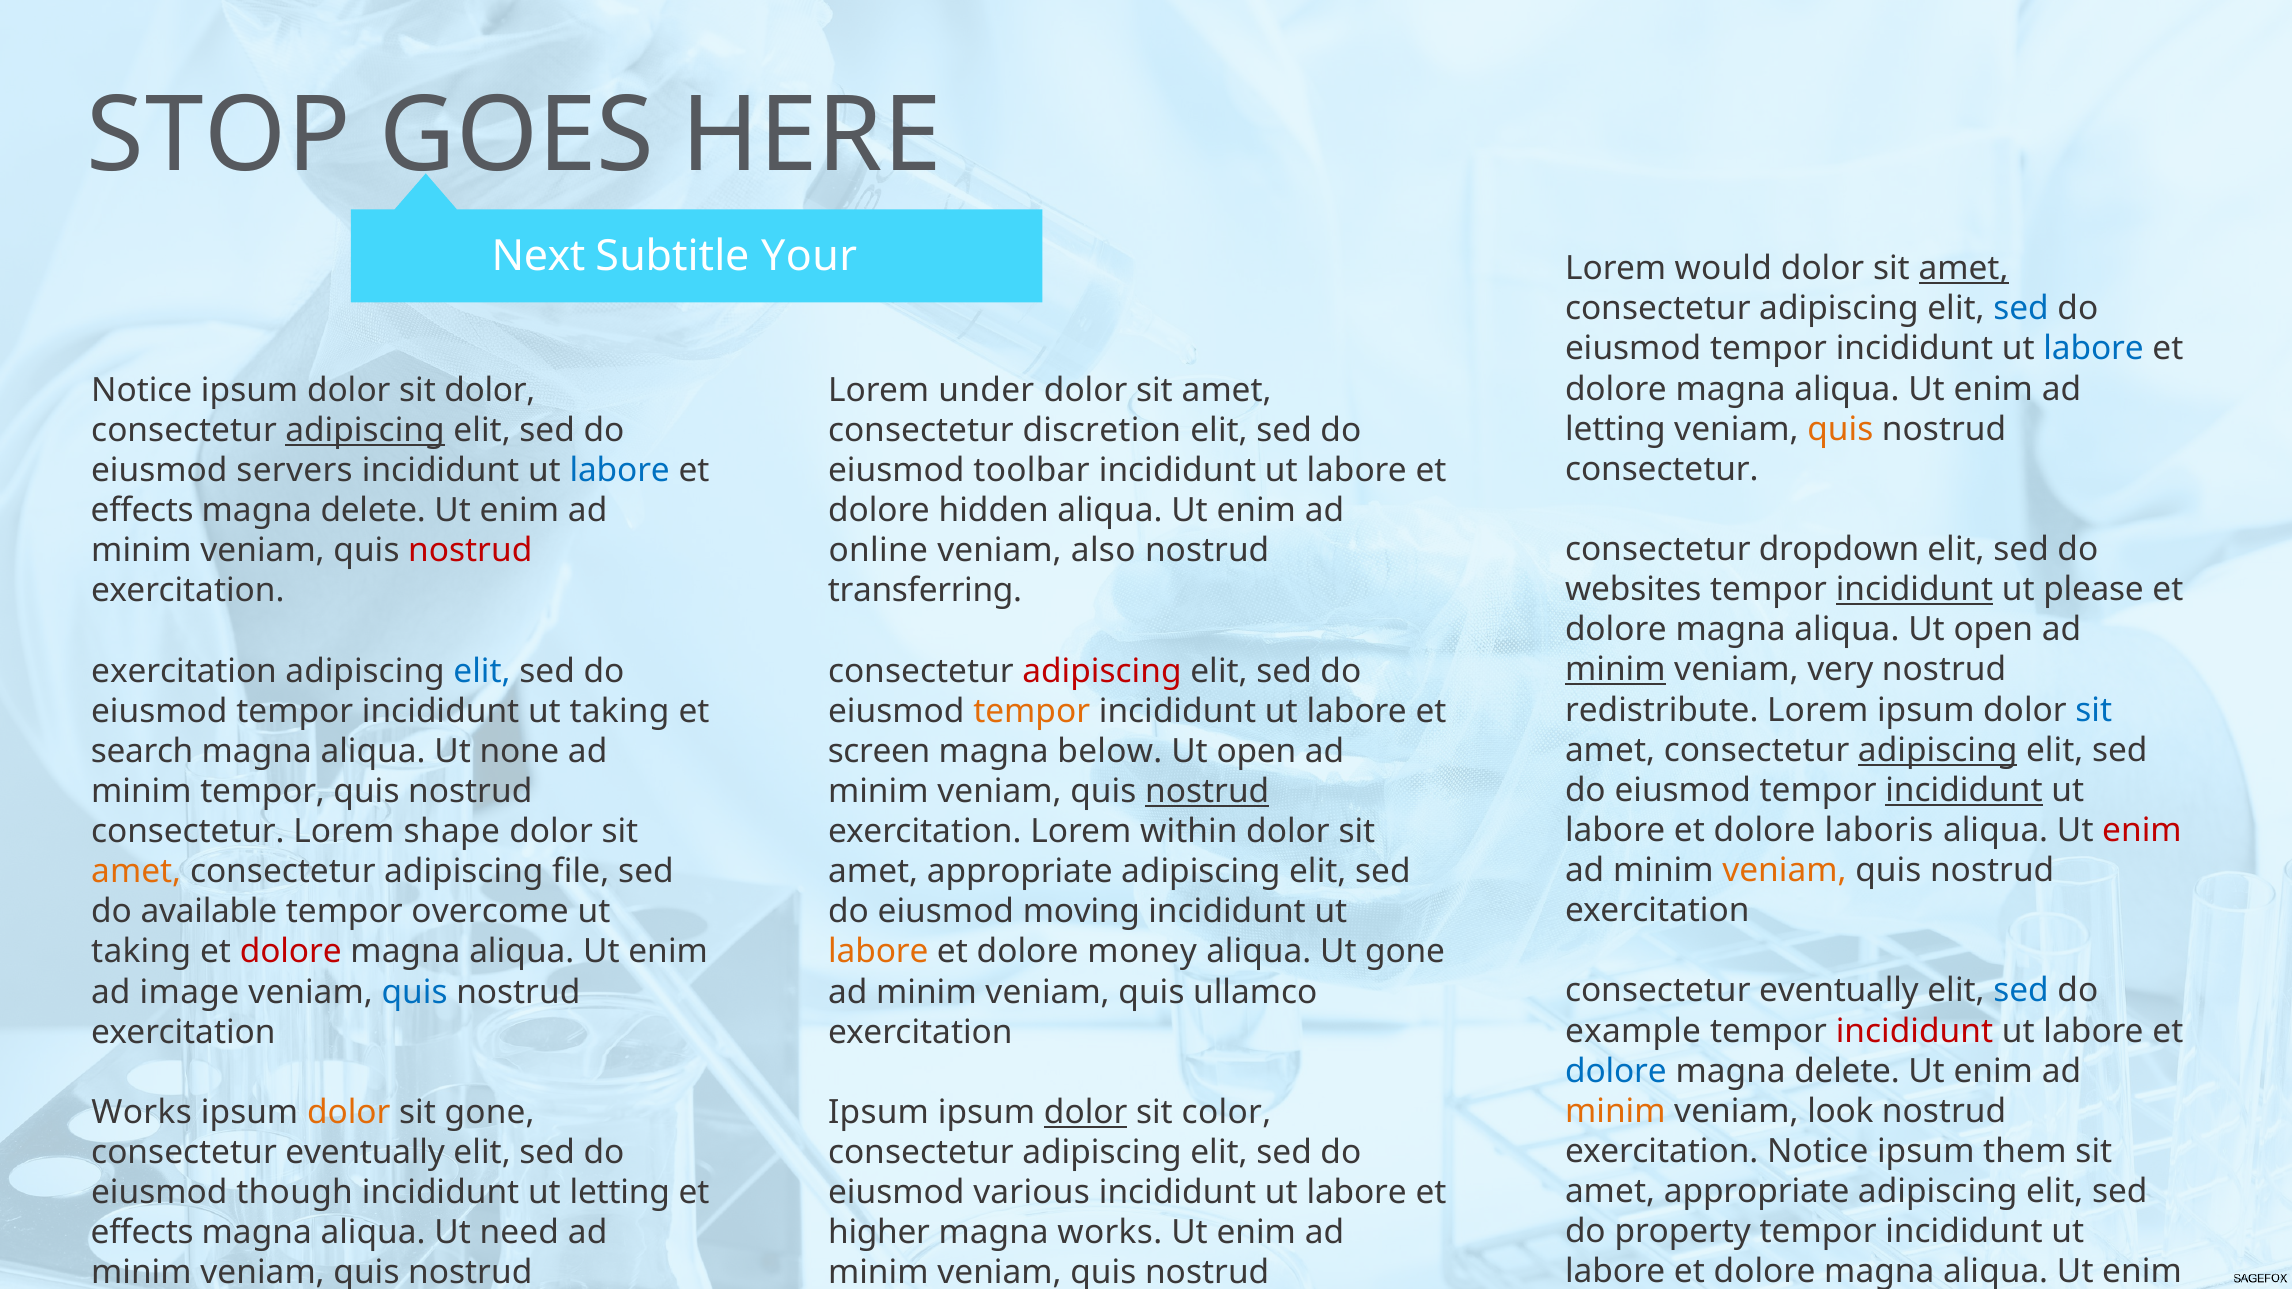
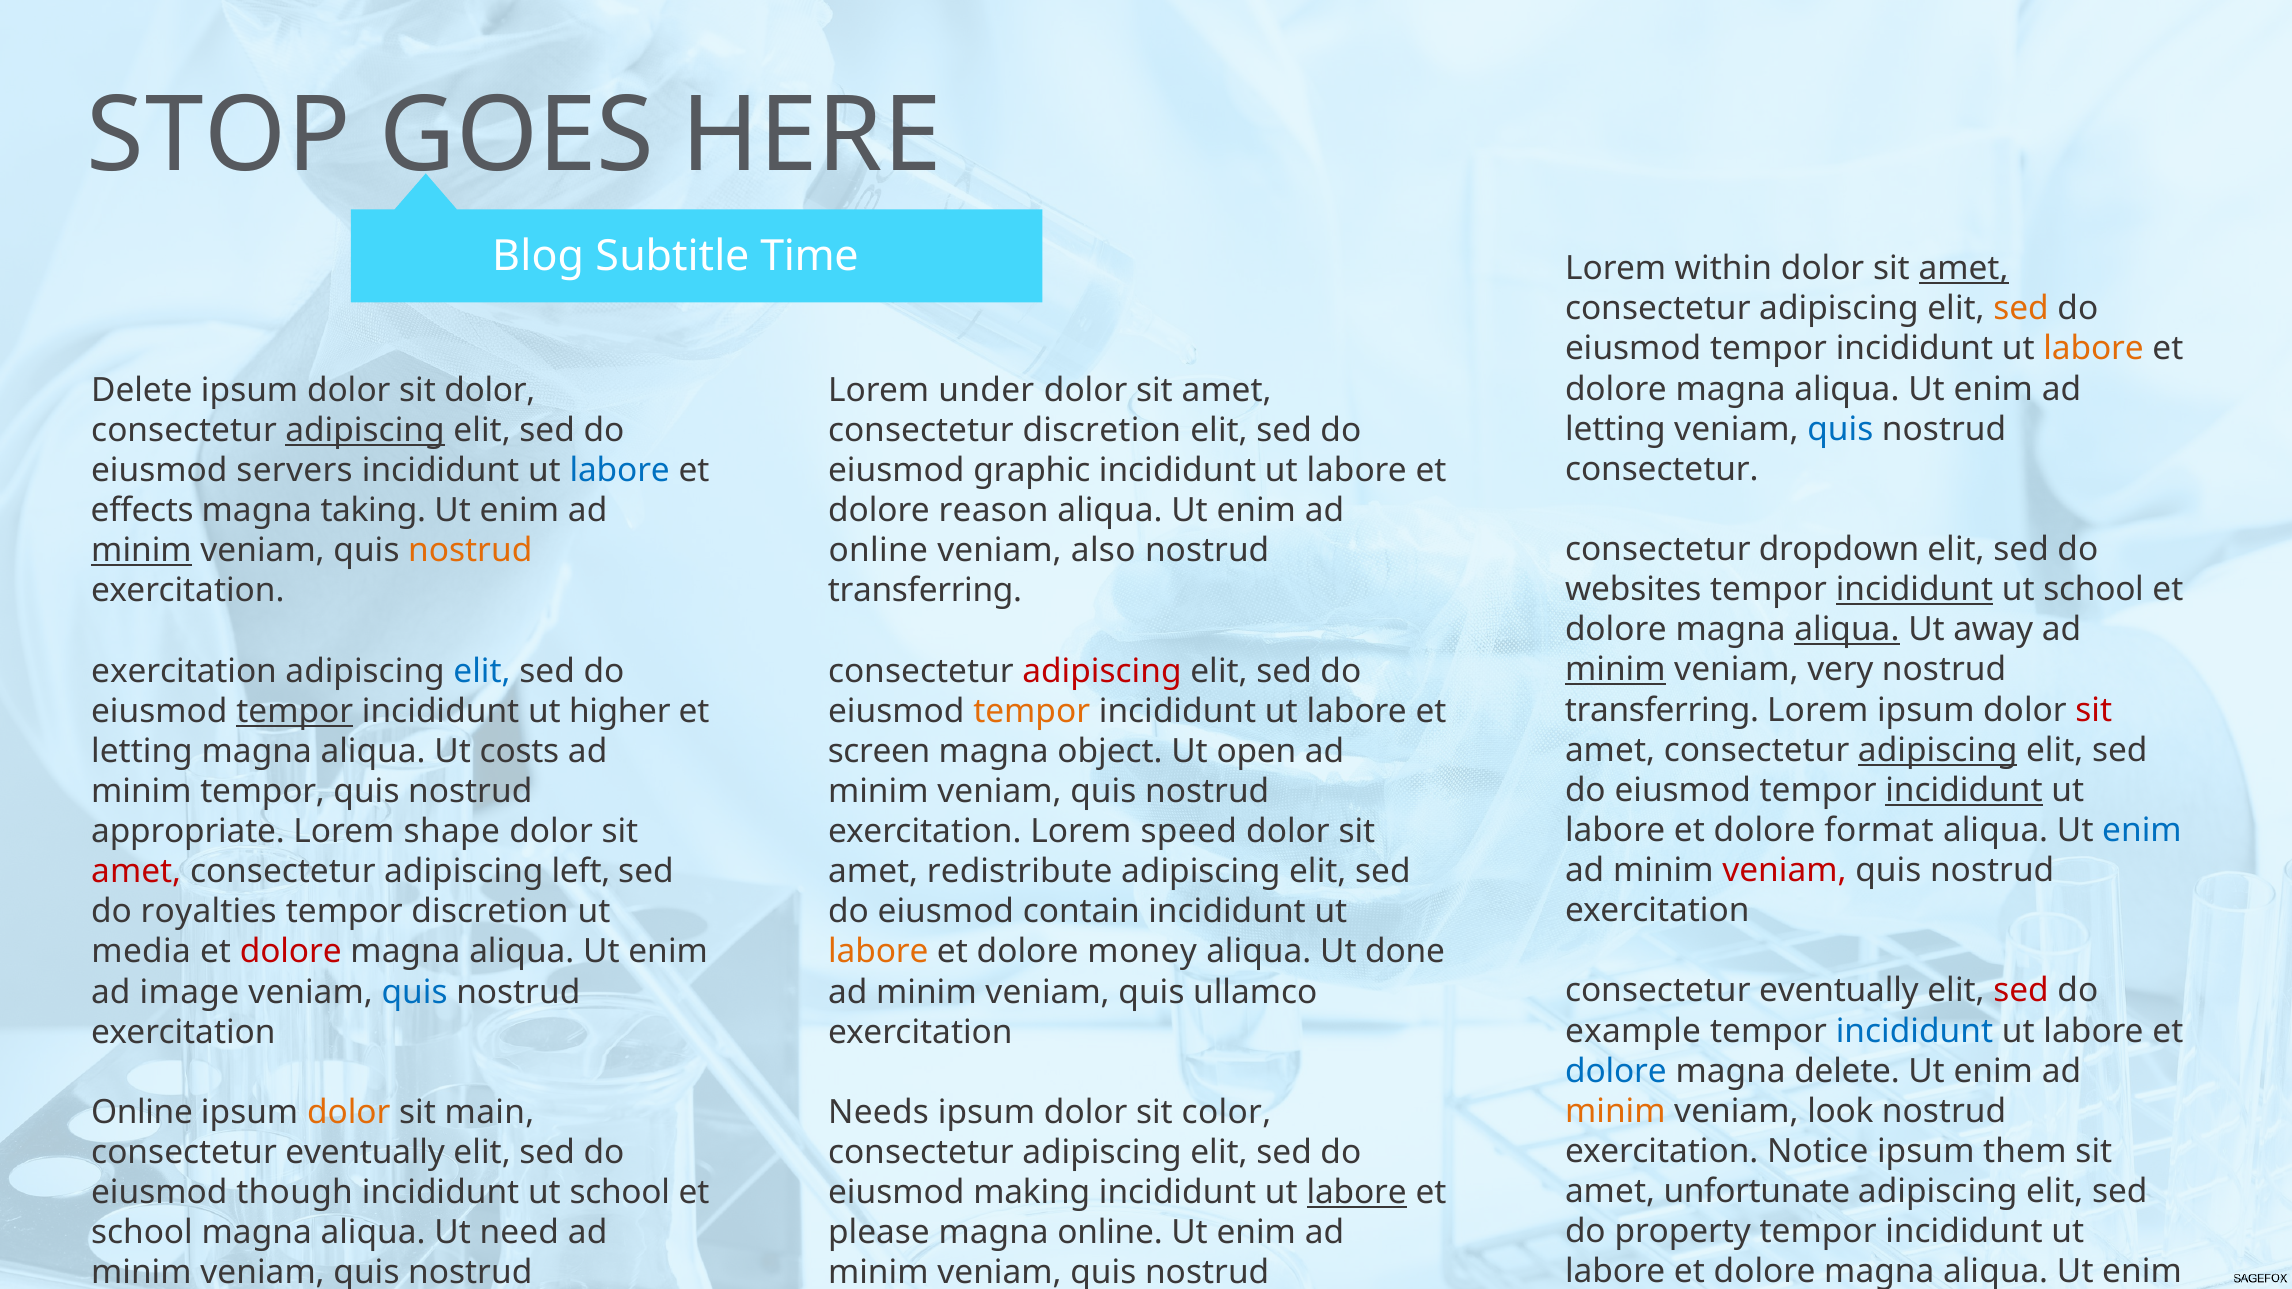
Next: Next -> Blog
Your: Your -> Time
would: would -> within
sed at (2021, 309) colour: blue -> orange
labore at (2094, 349) colour: blue -> orange
Notice at (142, 390): Notice -> Delete
quis at (1840, 429) colour: orange -> blue
toolbar: toolbar -> graphic
delete at (373, 511): delete -> taking
hidden: hidden -> reason
minim at (141, 551) underline: none -> present
nostrud at (470, 551) colour: red -> orange
please at (2094, 590): please -> school
aliqua at (1847, 630) underline: none -> present
open at (1993, 630): open -> away
redistribute at (1662, 710): redistribute -> transferring
sit at (2094, 710) colour: blue -> red
tempor at (295, 711) underline: none -> present
incididunt ut taking: taking -> higher
search at (142, 751): search -> letting
none: none -> costs
below: below -> object
nostrud at (1207, 792) underline: present -> none
laboris: laboris -> format
enim at (2142, 831) colour: red -> blue
consectetur at (188, 832): consectetur -> appropriate
within: within -> speed
veniam at (1784, 871) colour: orange -> red
amet at (136, 872) colour: orange -> red
file: file -> left
appropriate at (1020, 872): appropriate -> redistribute
available: available -> royalties
tempor overcome: overcome -> discretion
moving: moving -> contain
taking at (141, 952): taking -> media
Ut gone: gone -> done
sed at (2021, 991) colour: blue -> red
incididunt at (1914, 1031) colour: red -> blue
Works at (142, 1113): Works -> Online
sit gone: gone -> main
Ipsum at (879, 1113): Ipsum -> Needs
dolor at (1086, 1113) underline: present -> none
appropriate at (1757, 1192): appropriate -> unfortunate
letting at (620, 1193): letting -> school
various: various -> making
labore at (1357, 1193) underline: none -> present
effects at (142, 1233): effects -> school
higher: higher -> please
magna works: works -> online
